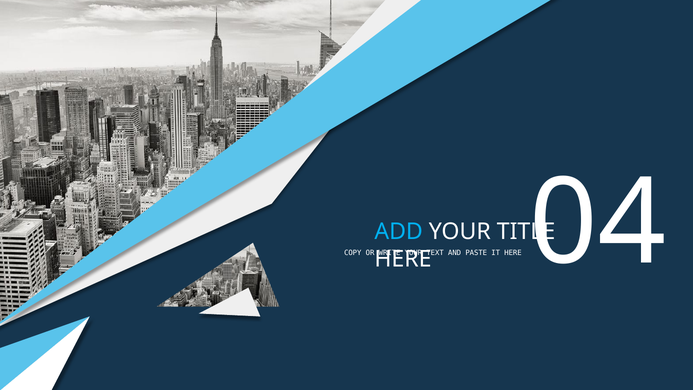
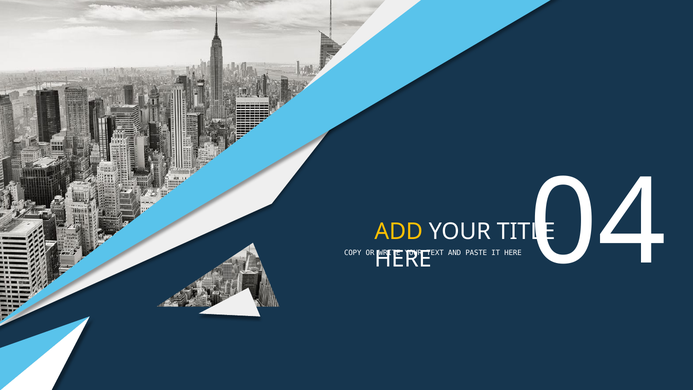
ADD colour: light blue -> yellow
